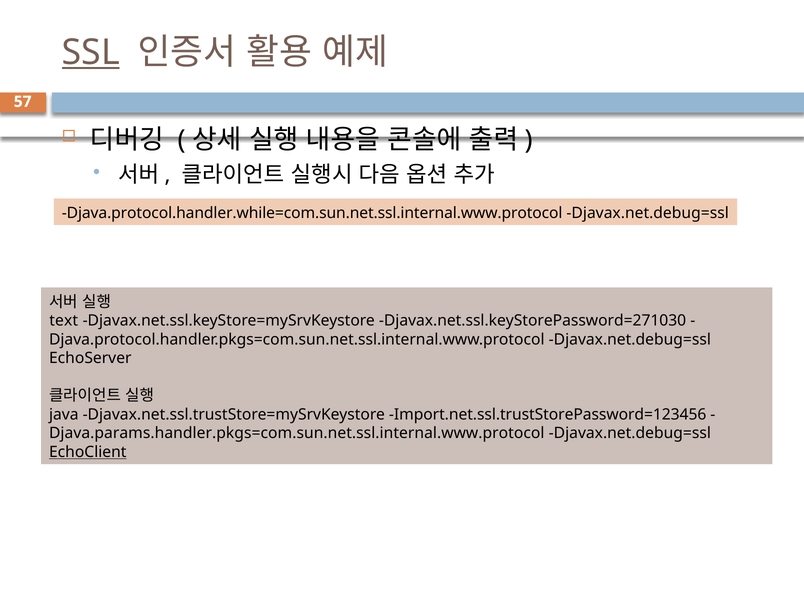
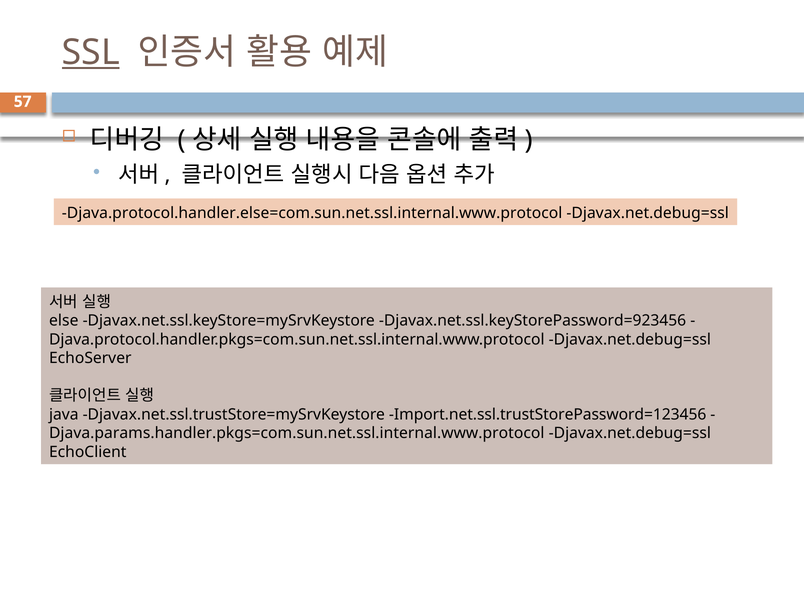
Djava.protocol.handler.while=com.sun.net.ssl.internal.www.protocol: Djava.protocol.handler.while=com.sun.net.ssl.internal.www.protocol -> Djava.protocol.handler.else=com.sun.net.ssl.internal.www.protocol
text: text -> else
Djavax.net.ssl.keyStorePassword=271030: Djavax.net.ssl.keyStorePassword=271030 -> Djavax.net.ssl.keyStorePassword=923456
EchoClient underline: present -> none
